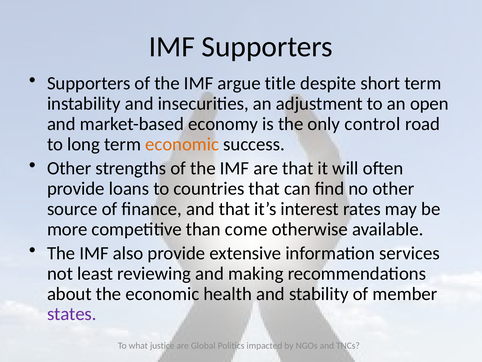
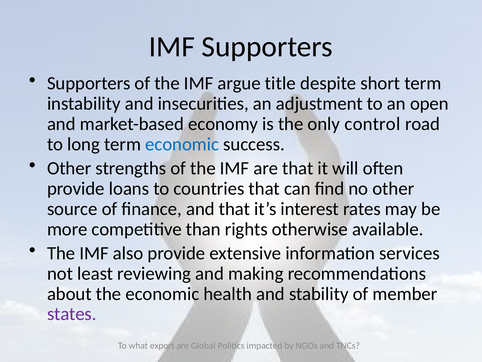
economic at (182, 144) colour: orange -> blue
come: come -> rights
justice: justice -> export
